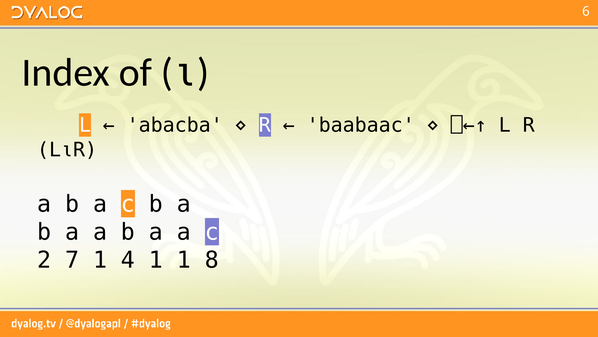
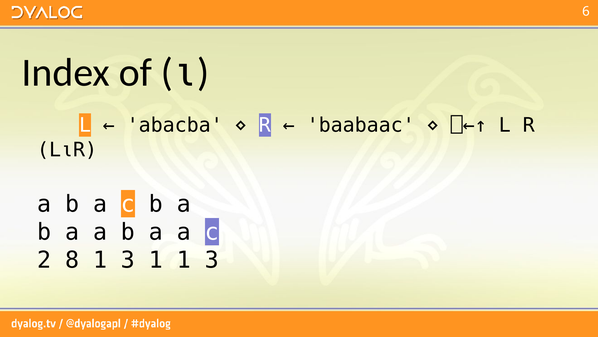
7: 7 -> 8
4 at (128, 260): 4 -> 3
1 1 8: 8 -> 3
